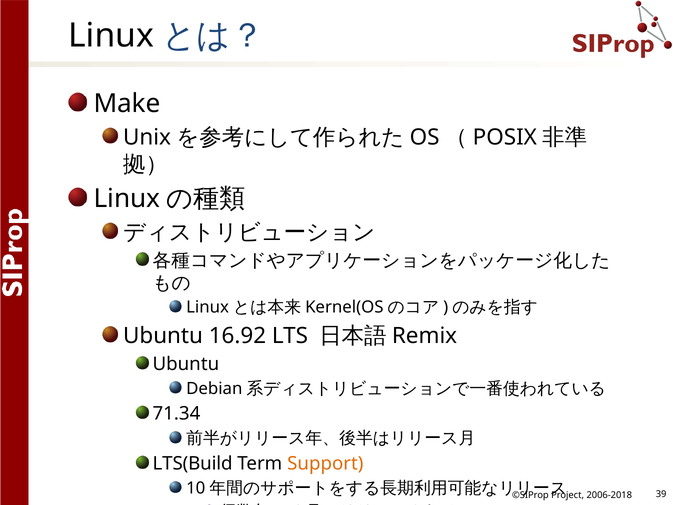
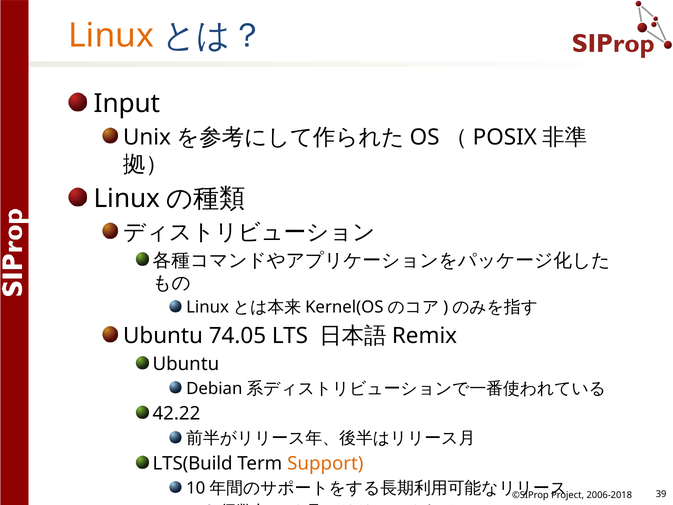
Linux at (111, 36) colour: black -> orange
Make: Make -> Input
16.92: 16.92 -> 74.05
71.34: 71.34 -> 42.22
